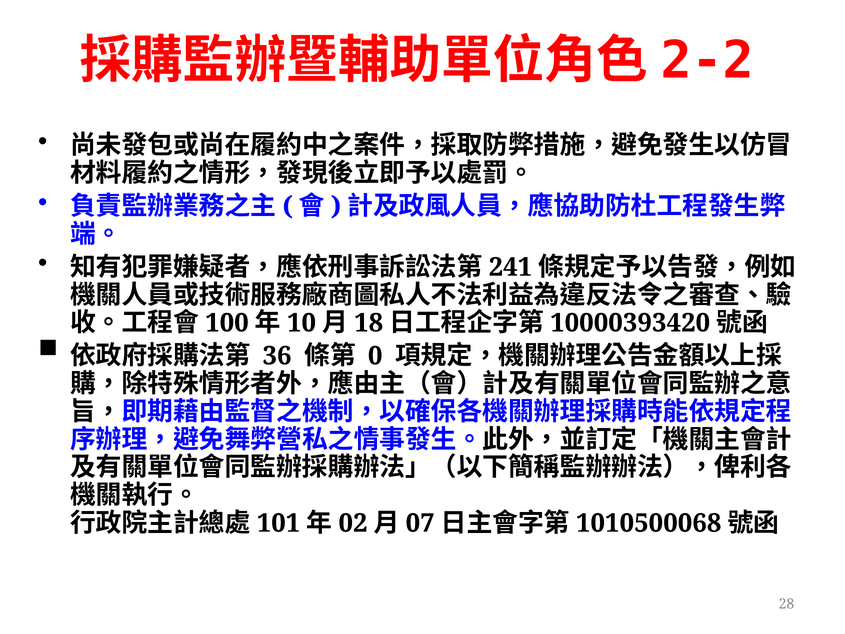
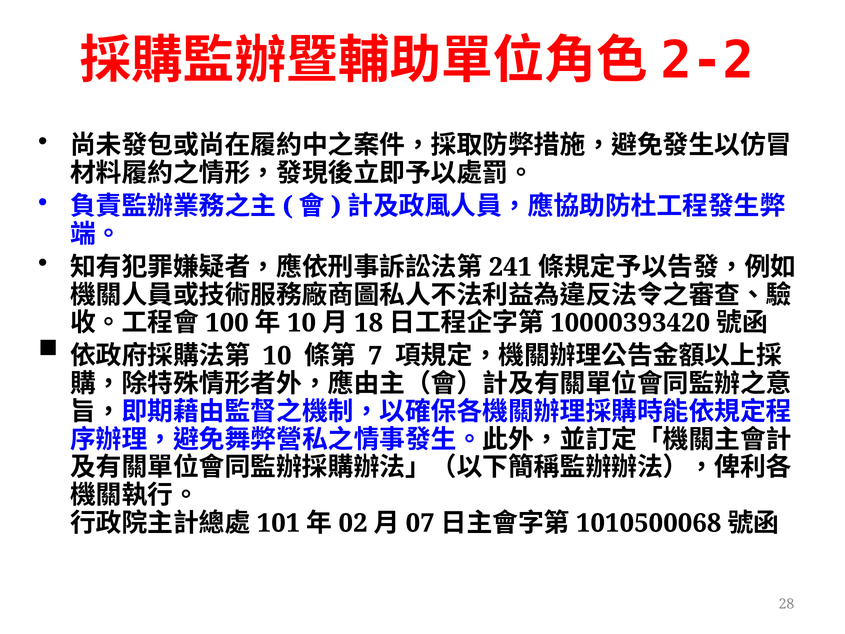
36 at (277, 356): 36 -> 10
0: 0 -> 7
